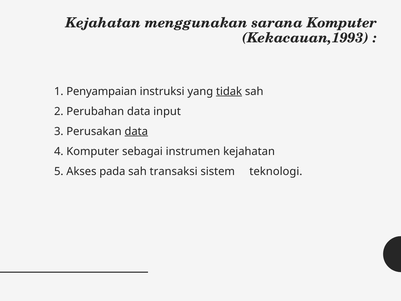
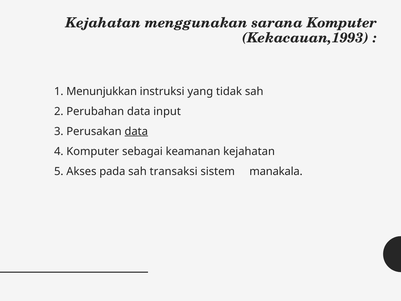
Penyampaian: Penyampaian -> Menunjukkan
tidak underline: present -> none
instrumen: instrumen -> keamanan
teknologi: teknologi -> manakala
